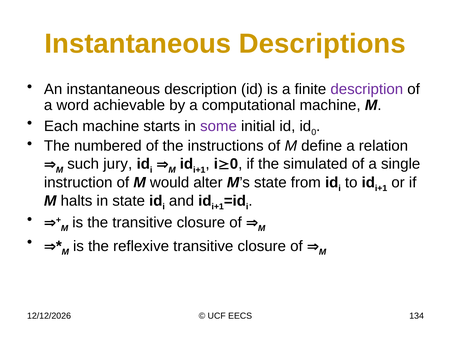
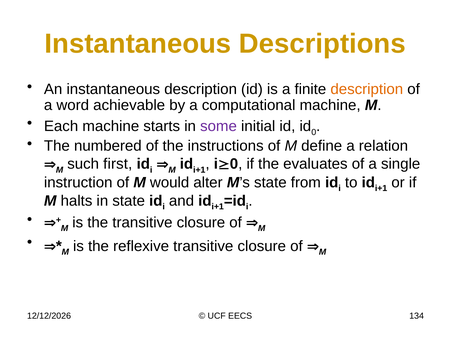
description at (367, 89) colour: purple -> orange
jury: jury -> first
simulated: simulated -> evaluates
